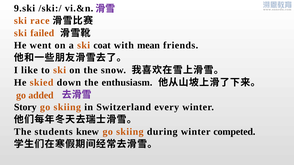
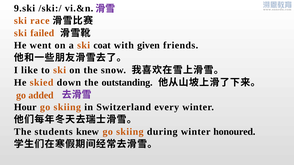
mean: mean -> given
enthusiasm: enthusiasm -> outstanding
Story: Story -> Hour
competed: competed -> honoured
